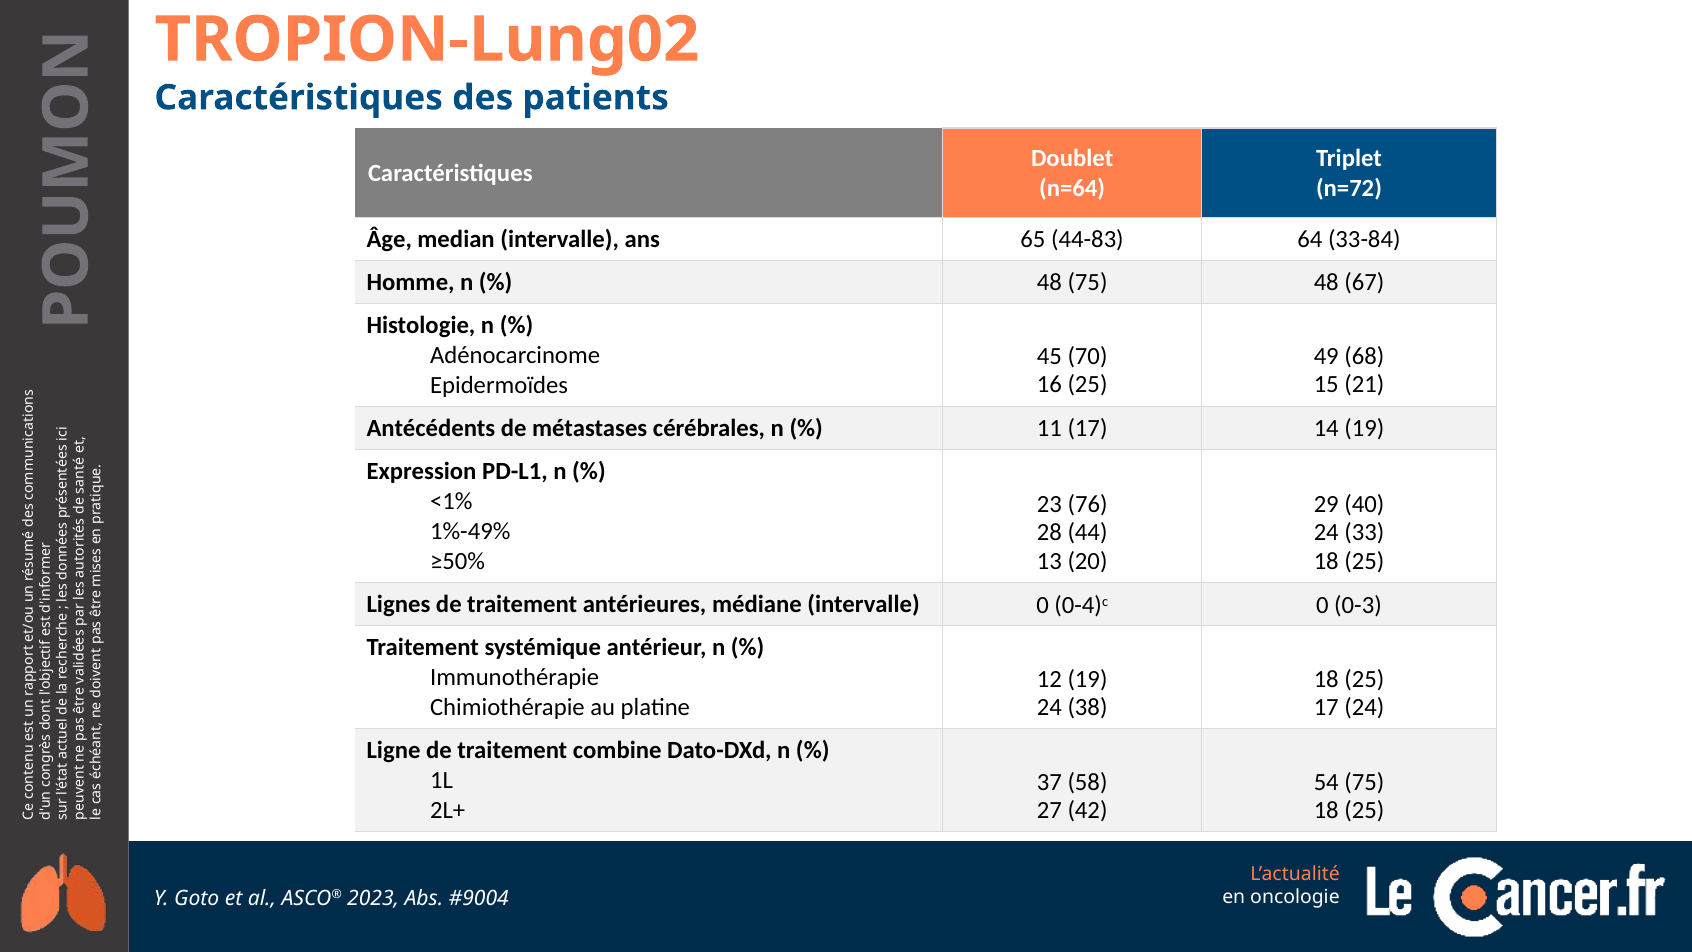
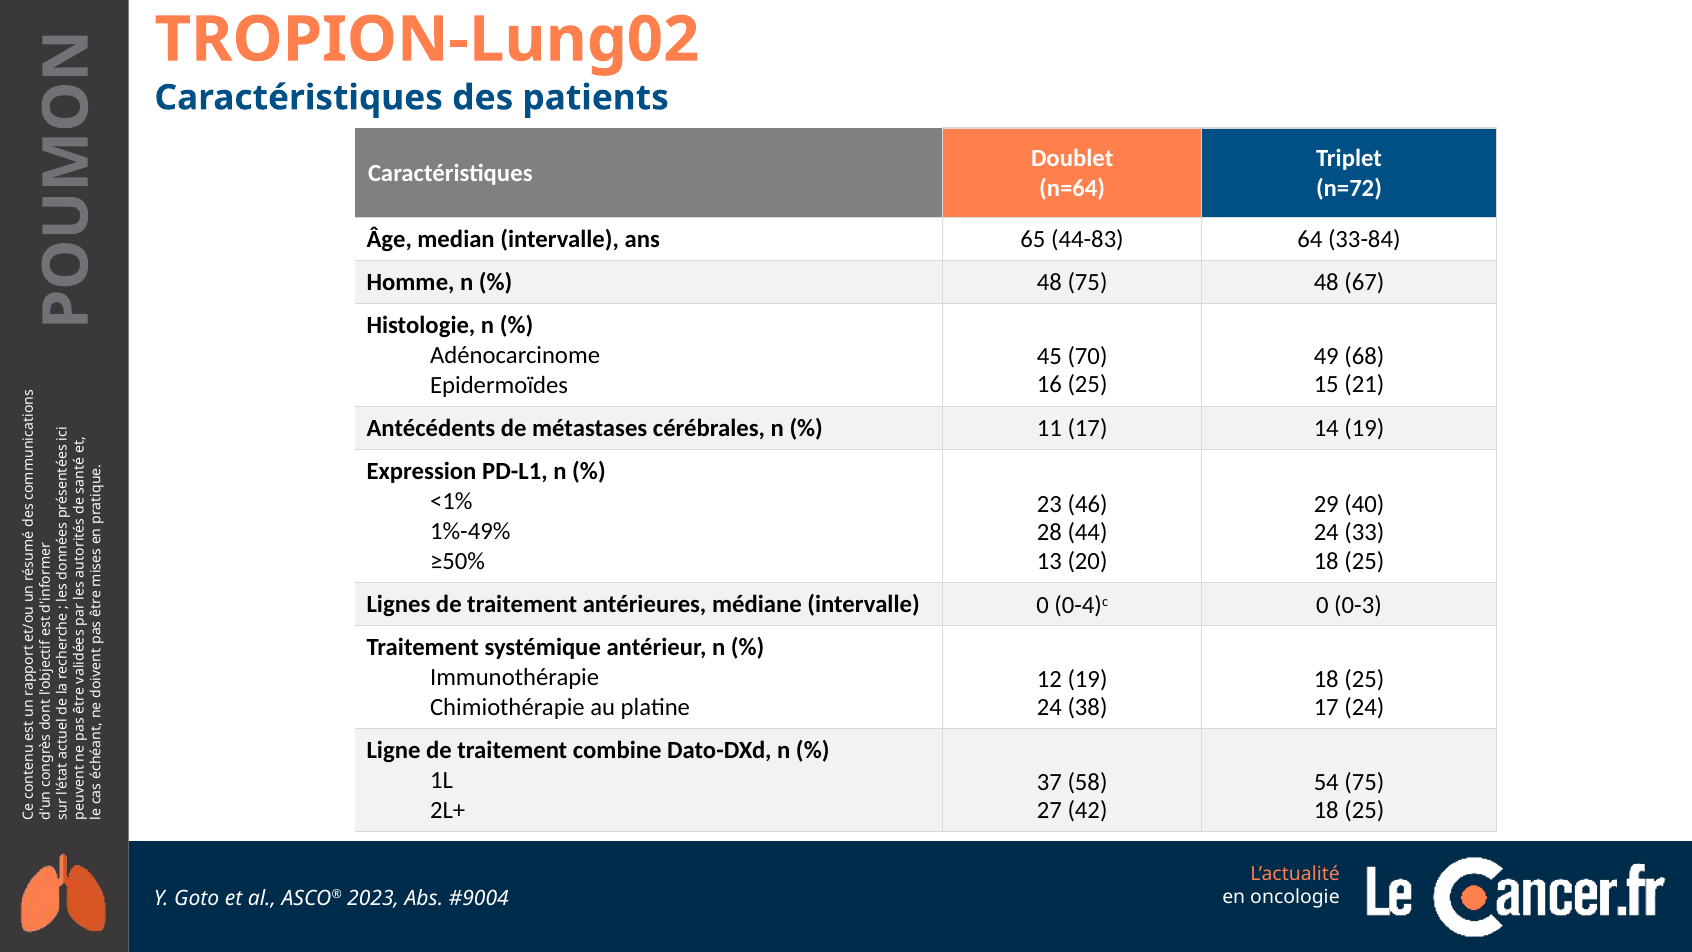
76: 76 -> 46
